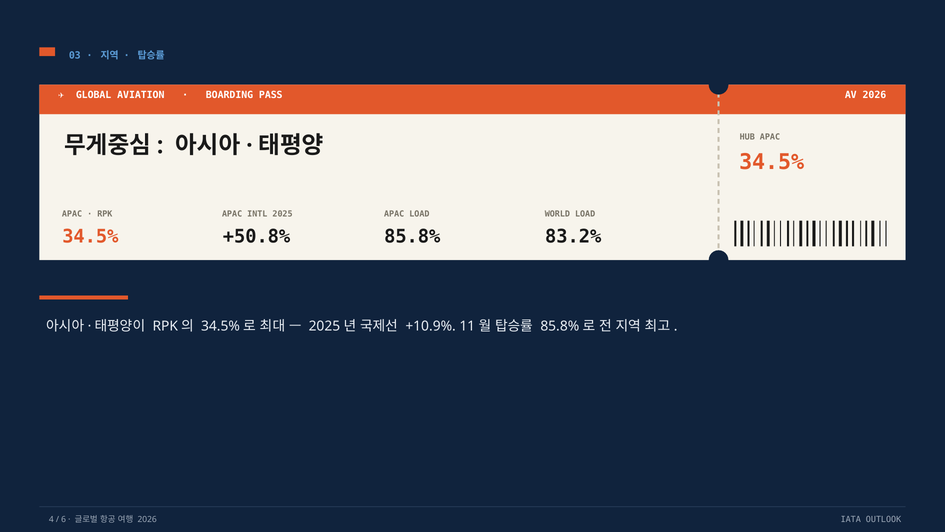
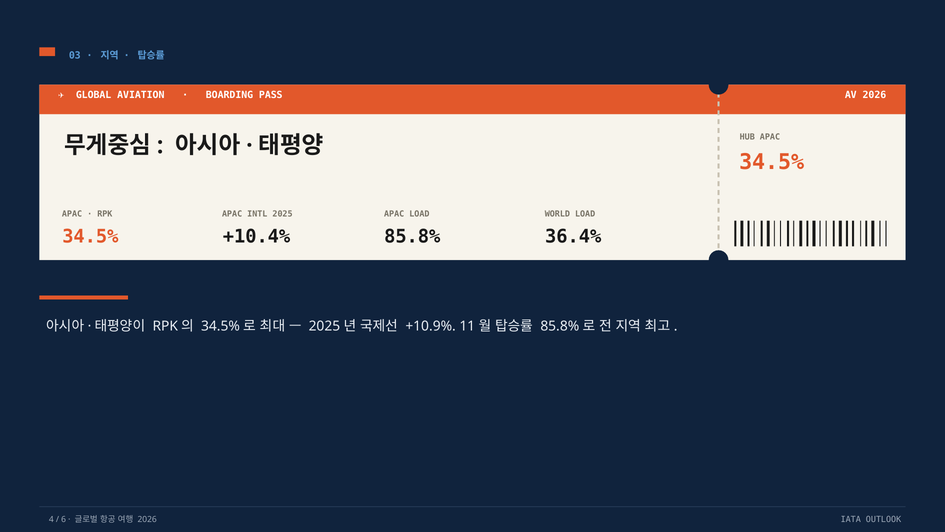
+50.8%: +50.8% -> +10.4%
83.2%: 83.2% -> 36.4%
